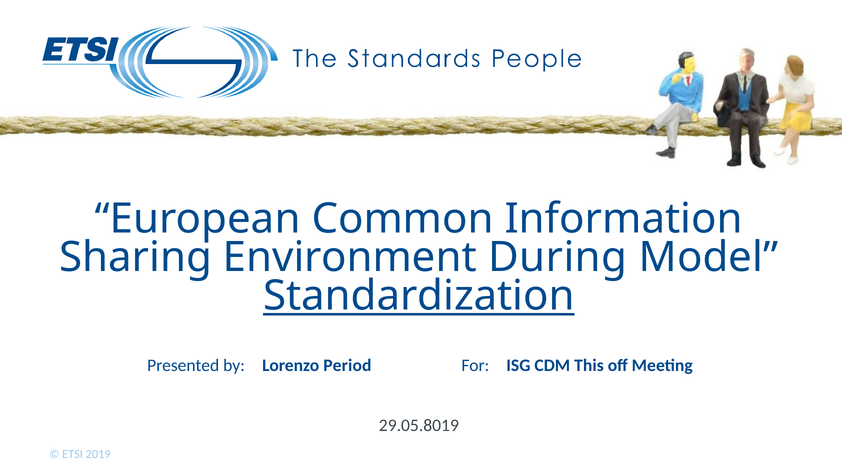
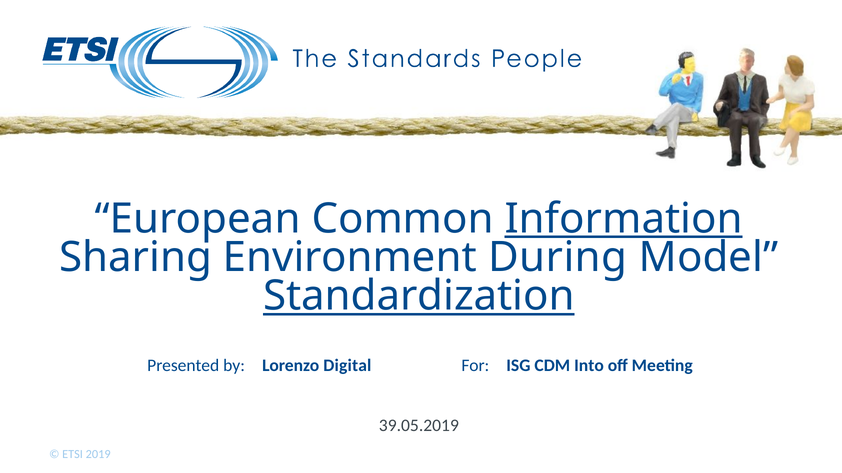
Information underline: none -> present
Period: Period -> Digital
This: This -> Into
29.05.8019: 29.05.8019 -> 39.05.2019
